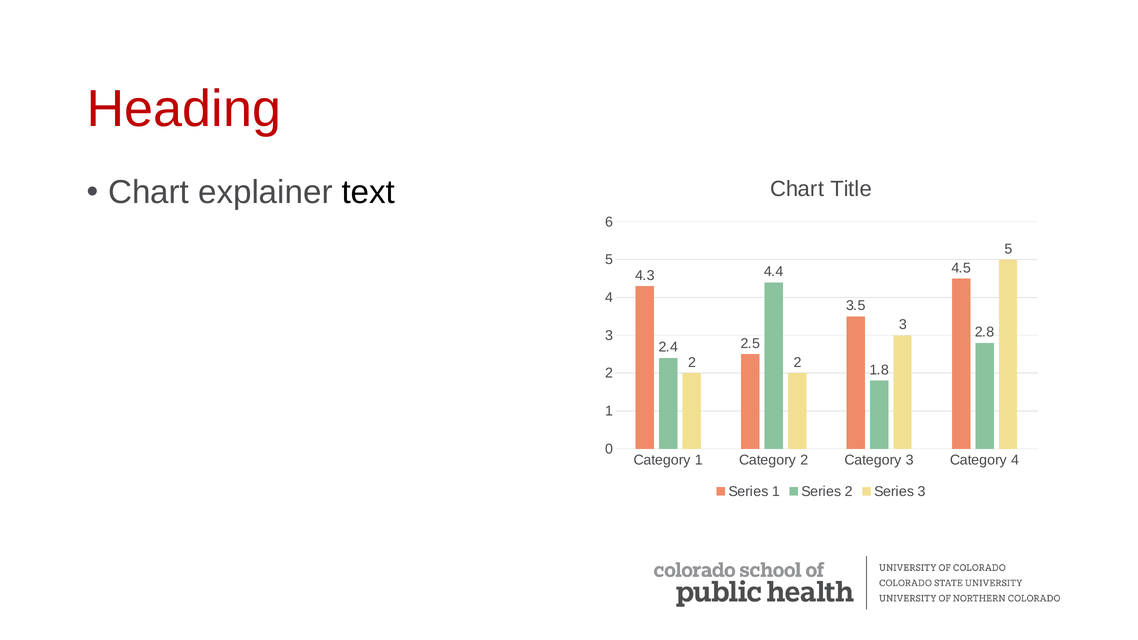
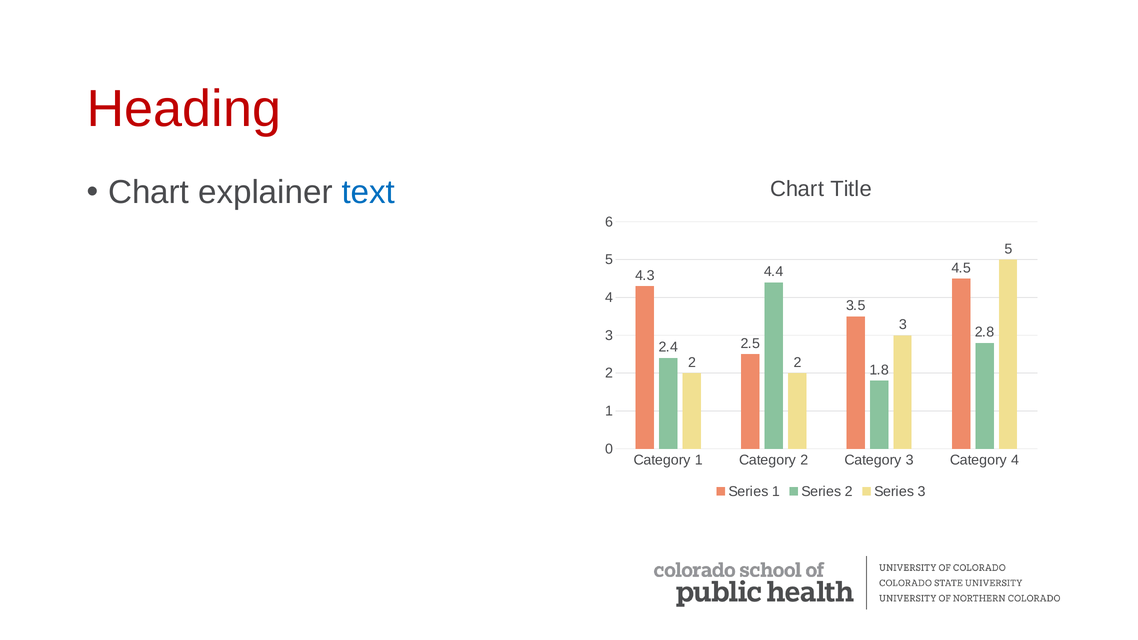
text colour: black -> blue
